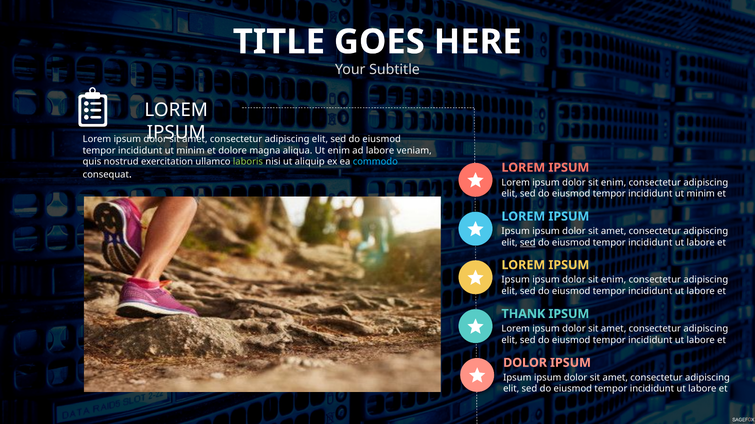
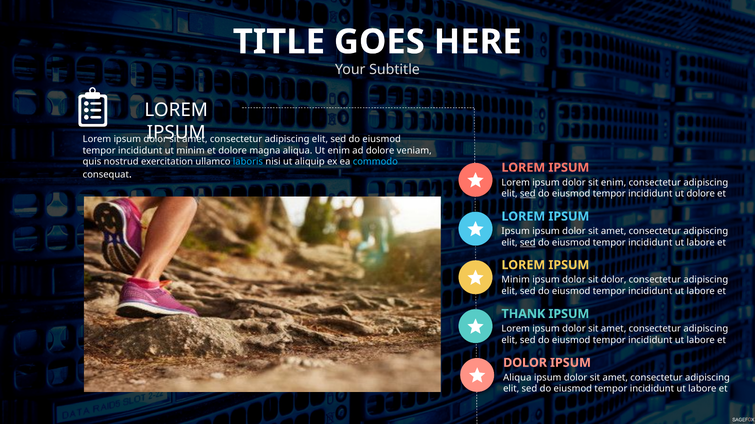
ad labore: labore -> dolore
laboris colour: light green -> light blue
sed at (528, 194) underline: none -> present
minim at (701, 194): minim -> dolore
Ipsum at (516, 280): Ipsum -> Minim
enim at (614, 280): enim -> dolor
Ipsum at (517, 378): Ipsum -> Aliqua
